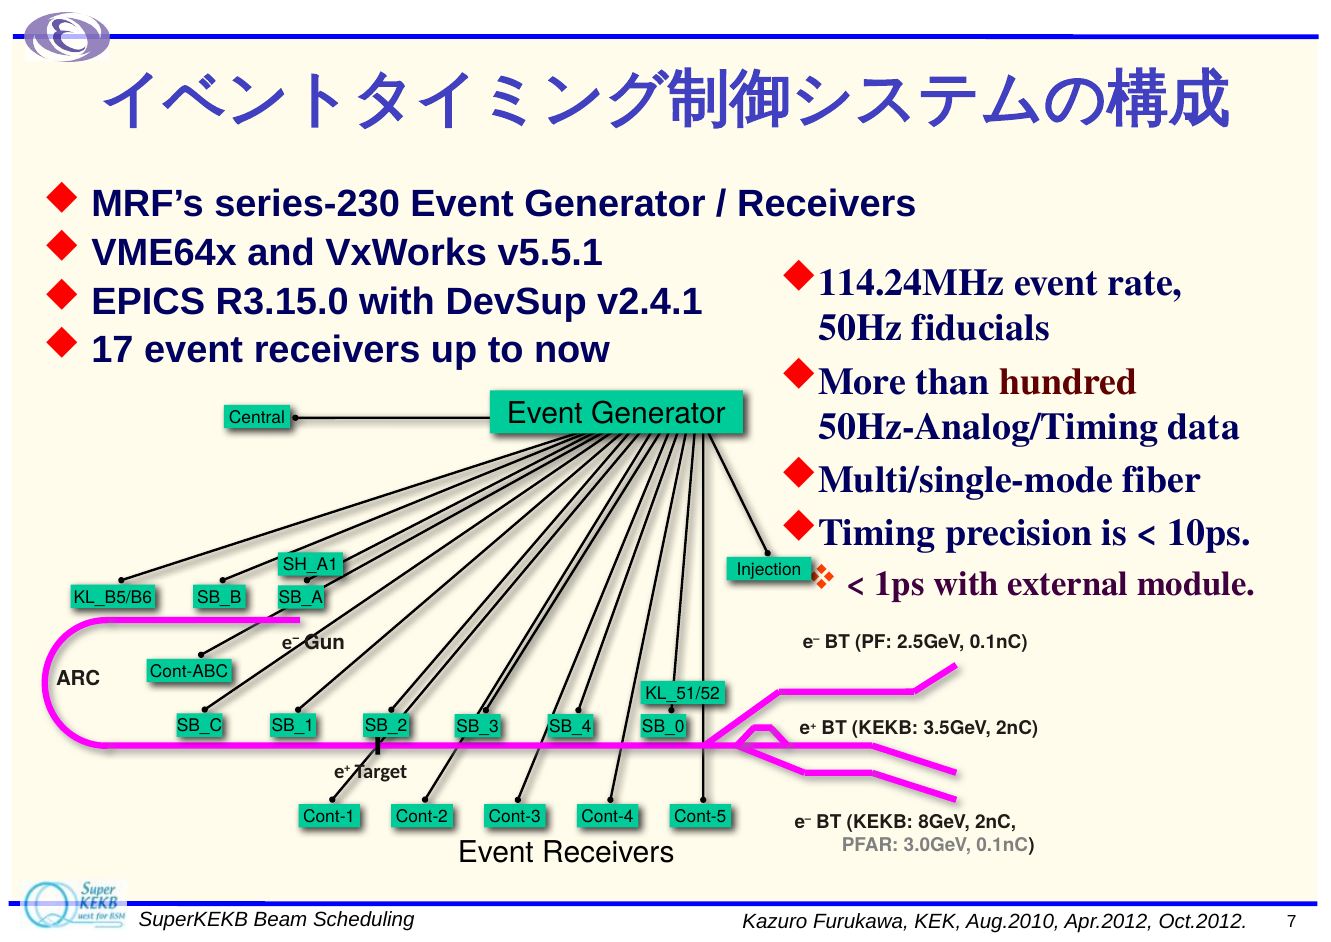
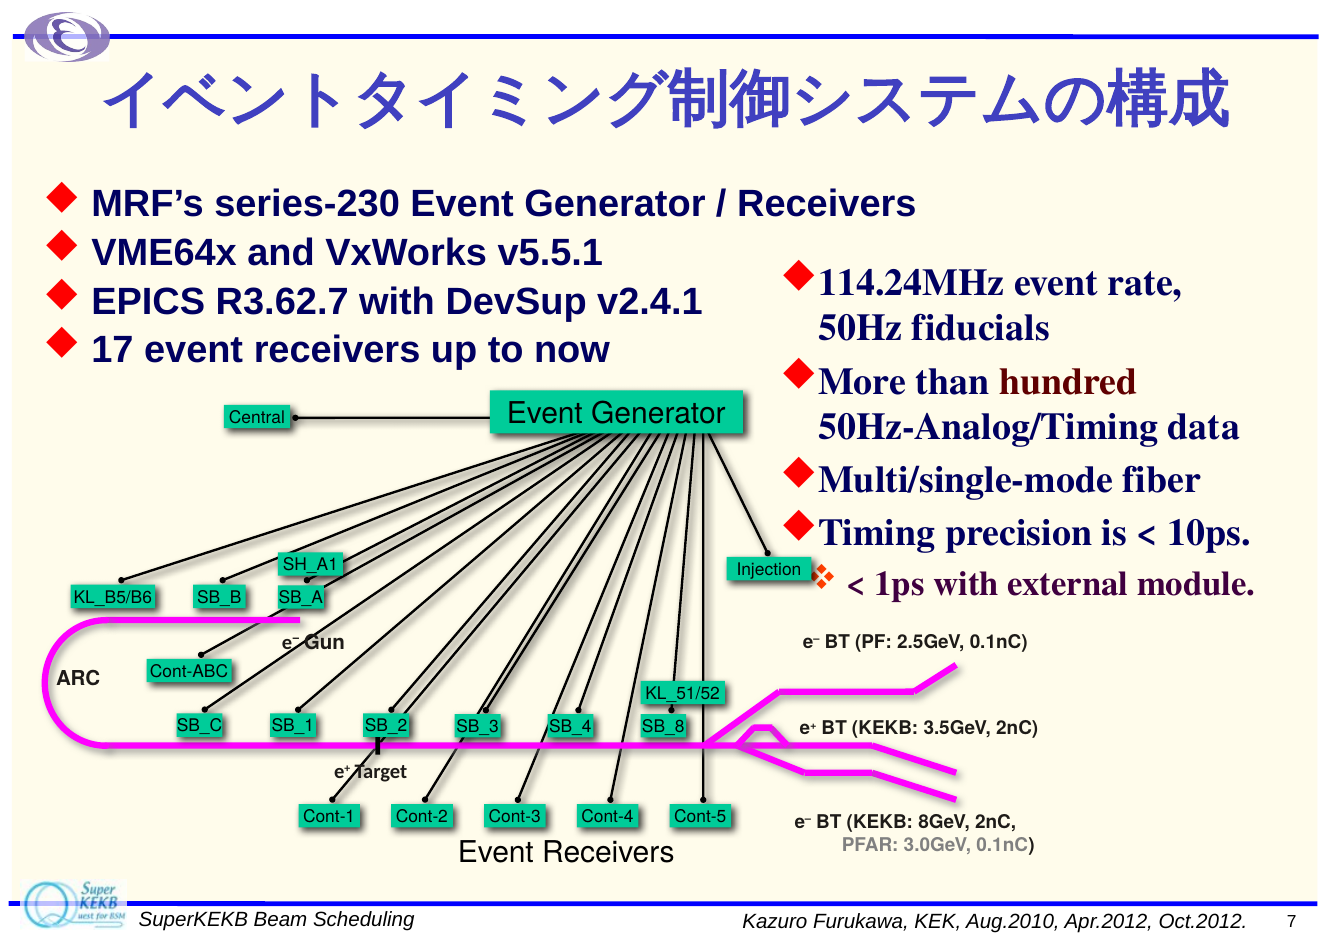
R3.15.0: R3.15.0 -> R3.62.7
SB_0: SB_0 -> SB_8
